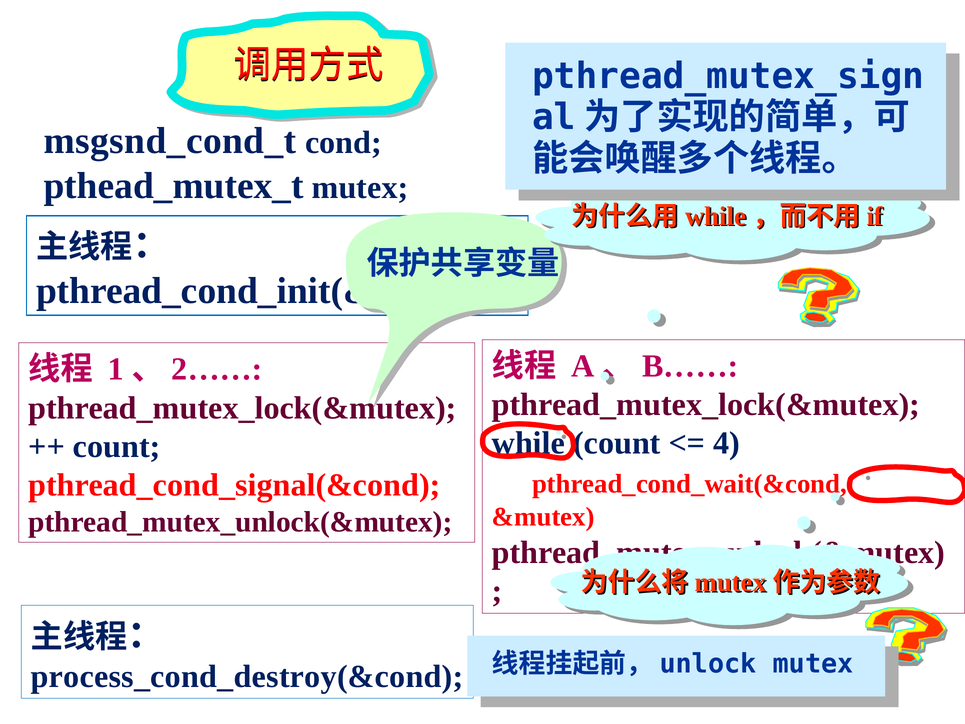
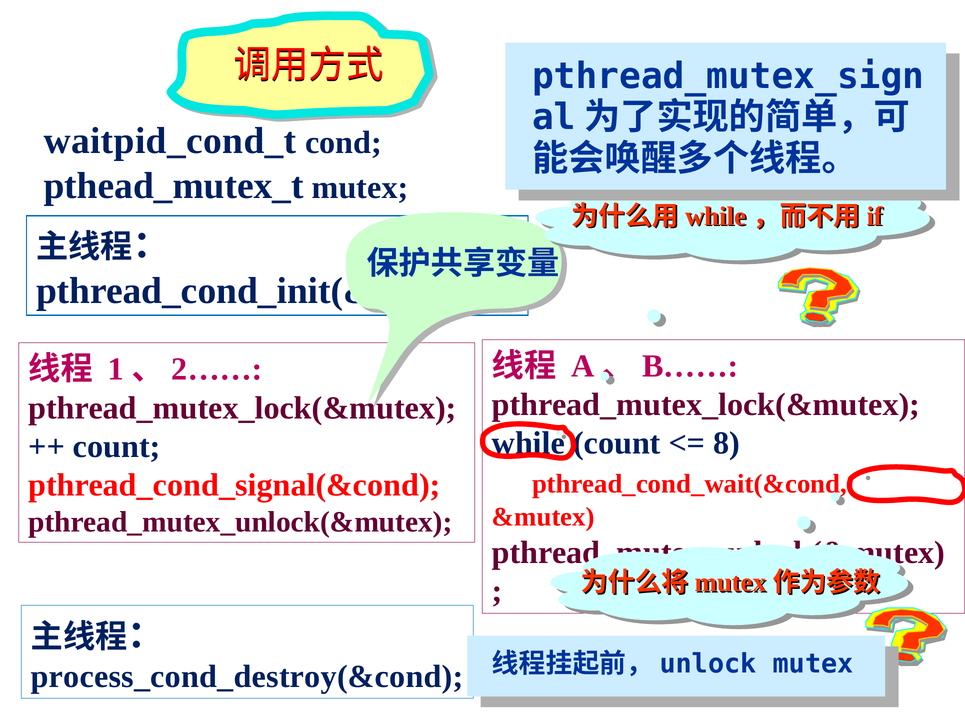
msgsnd_cond_t: msgsnd_cond_t -> waitpid_cond_t
4: 4 -> 8
